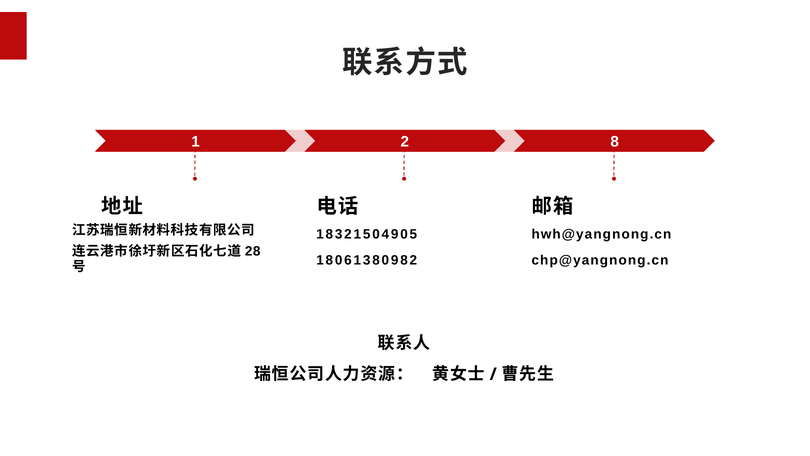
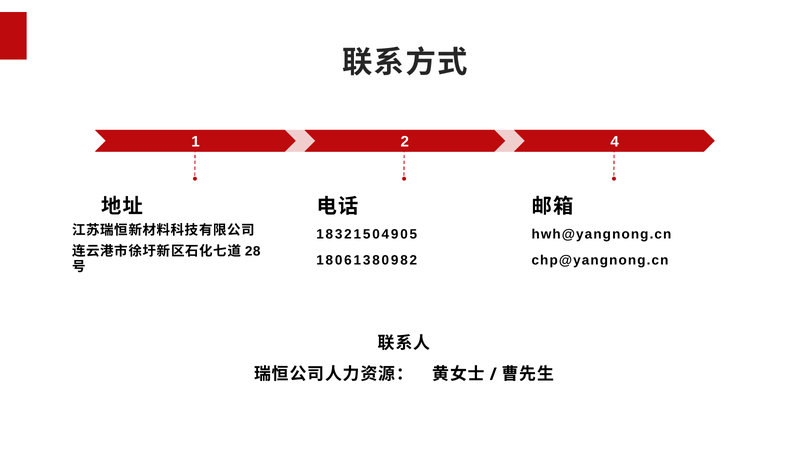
8: 8 -> 4
